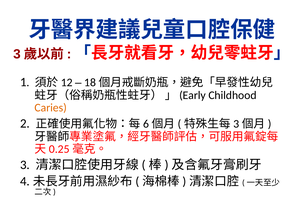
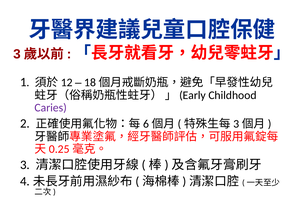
Caries colour: orange -> purple
